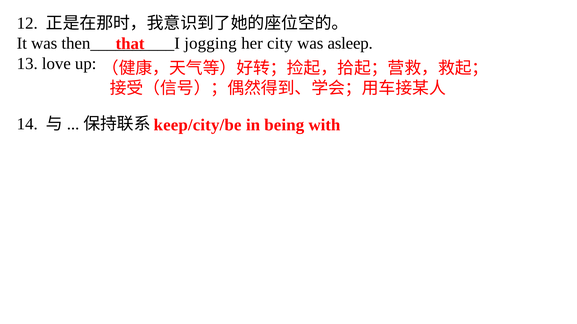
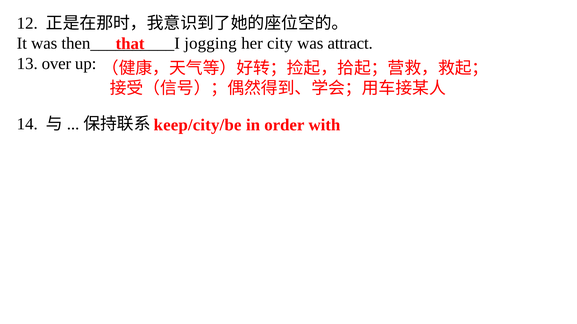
asleep: asleep -> attract
love: love -> over
being: being -> order
